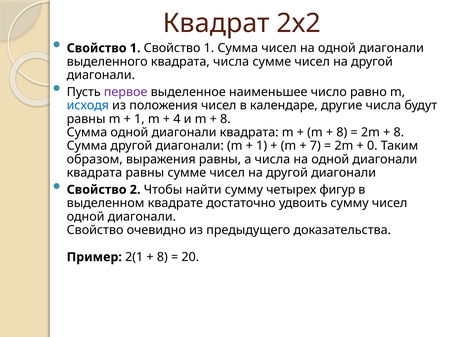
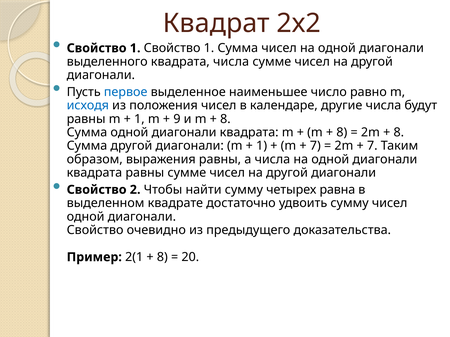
первое colour: purple -> blue
4: 4 -> 9
0 at (372, 146): 0 -> 7
фигур: фигур -> равна
